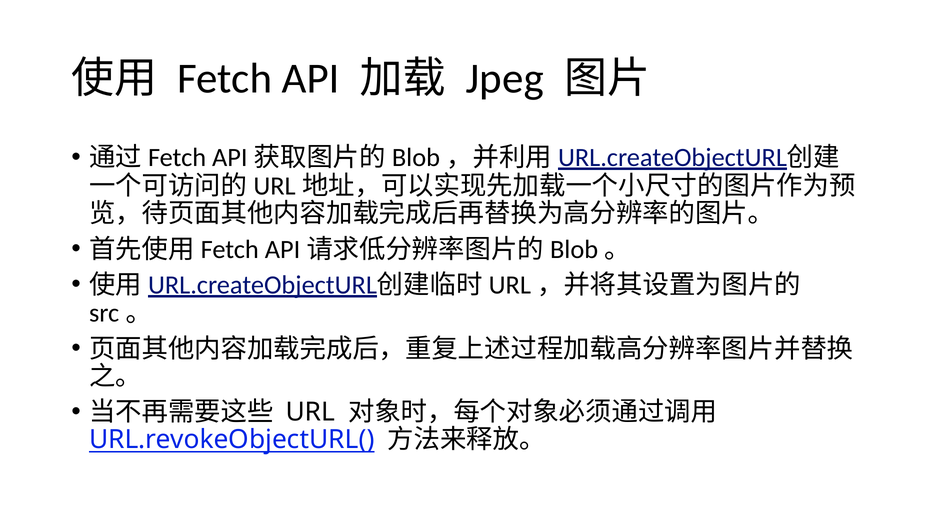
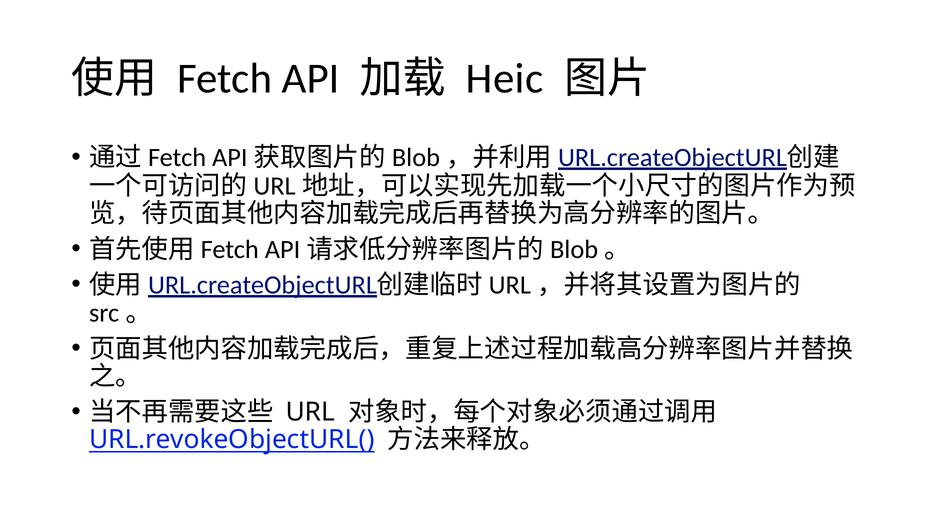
Jpeg: Jpeg -> Heic
